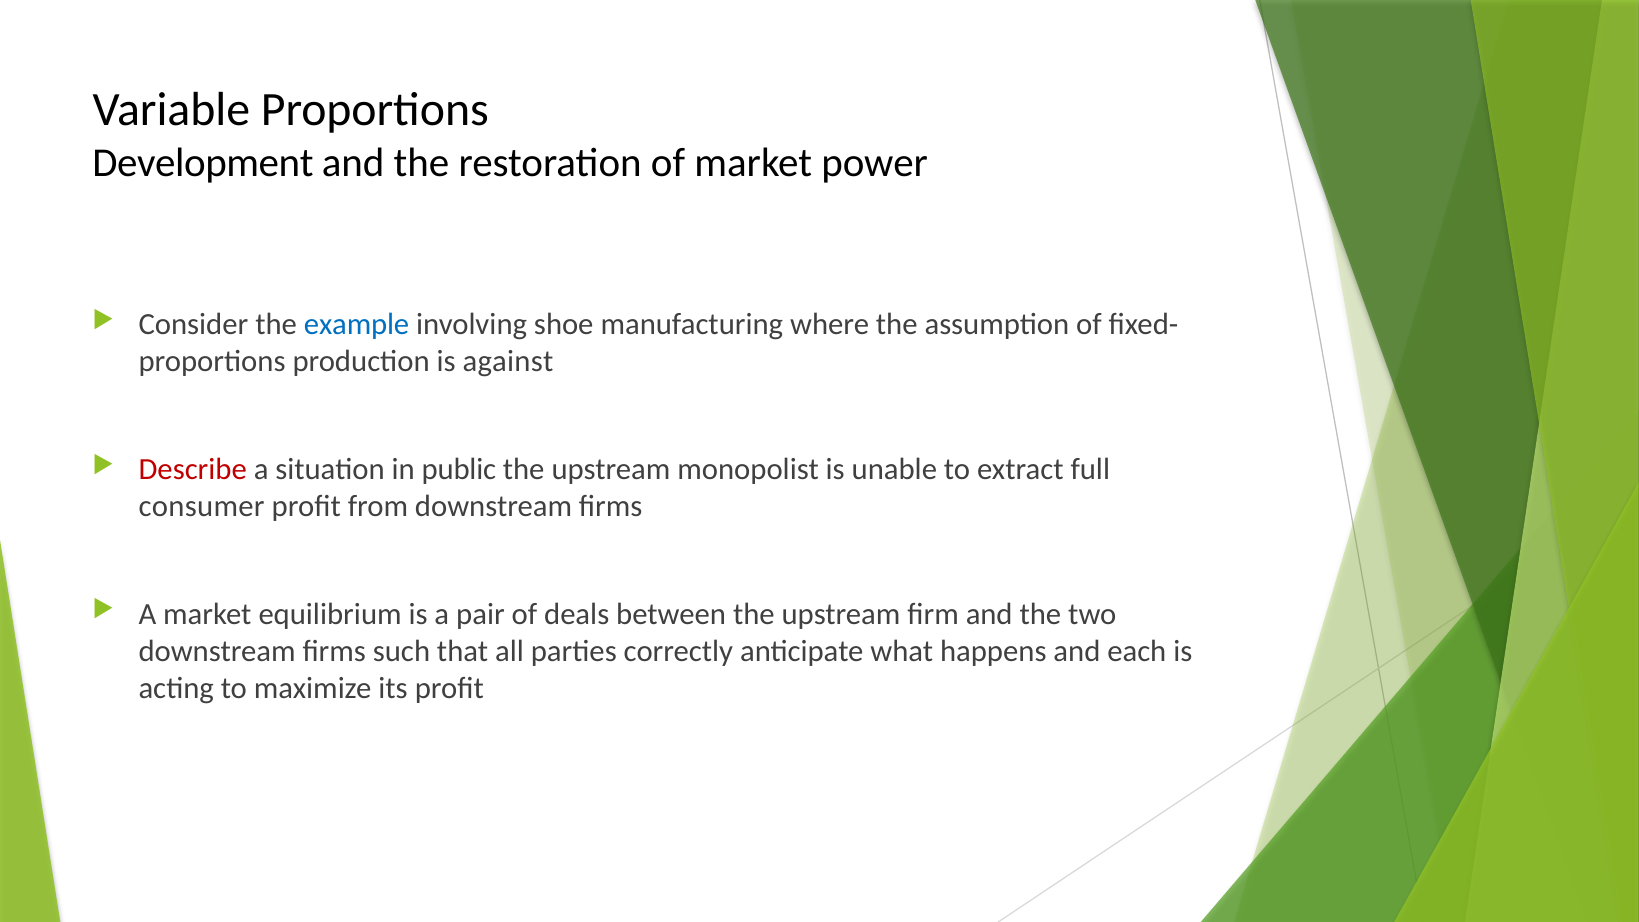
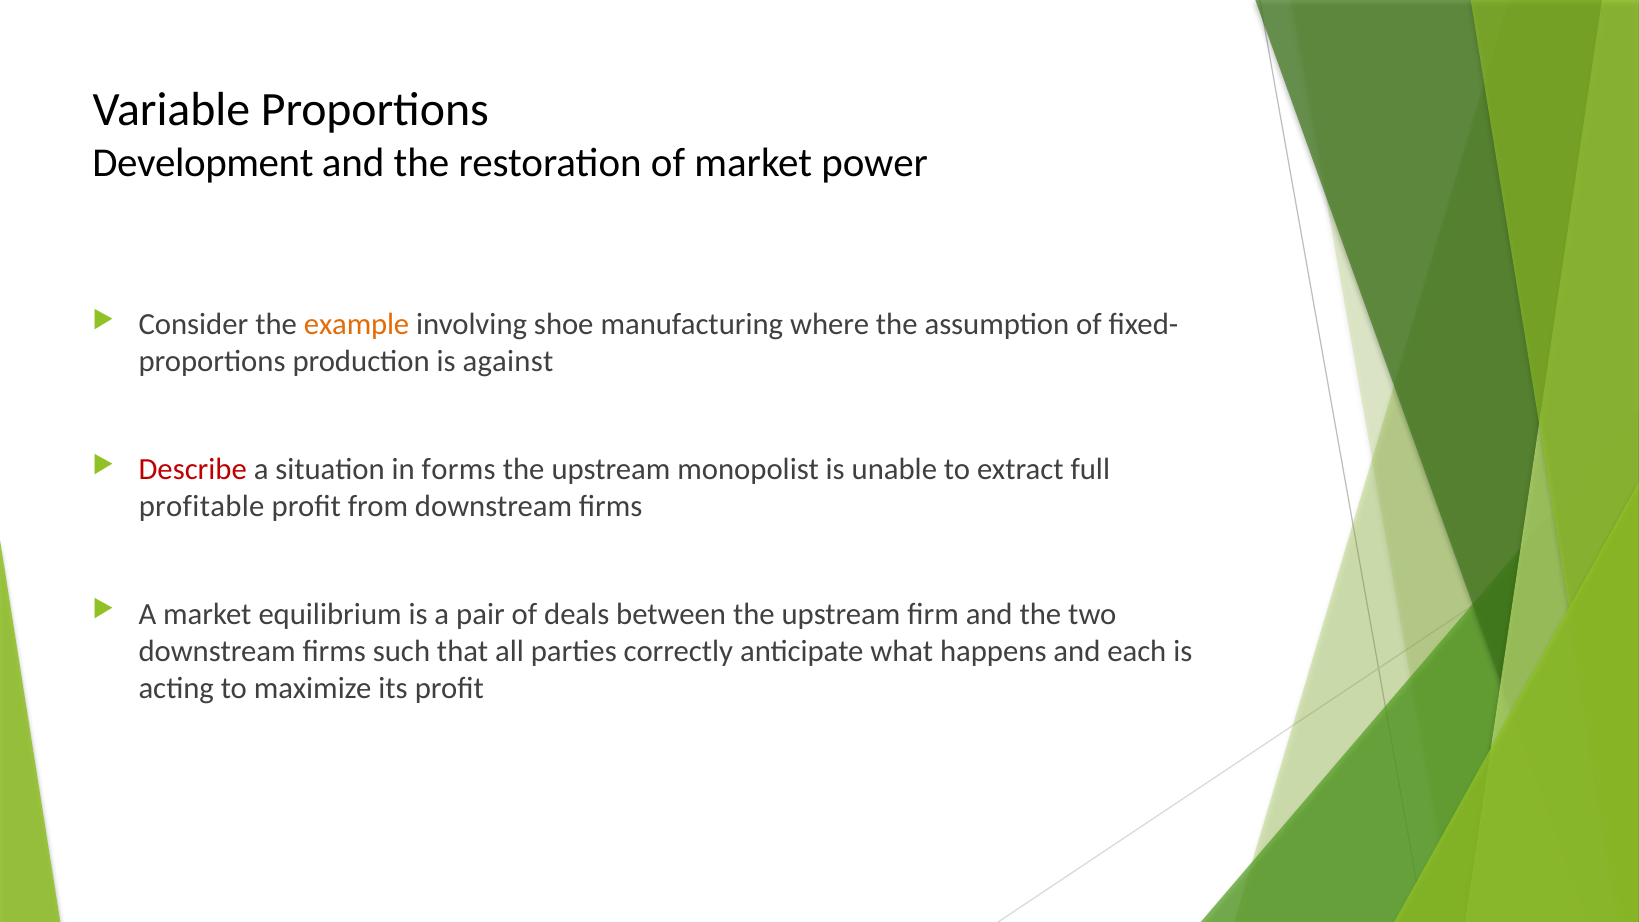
example colour: blue -> orange
public: public -> forms
consumer: consumer -> profitable
